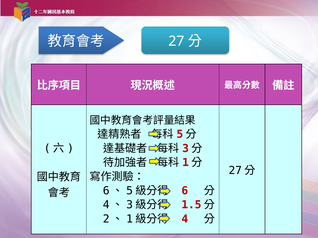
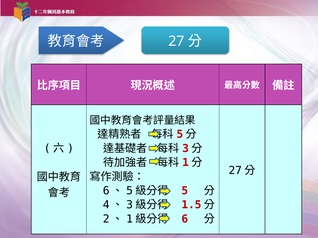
6: 6 -> 5
4: 4 -> 6
